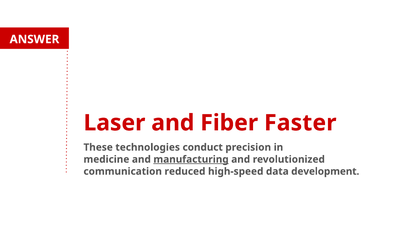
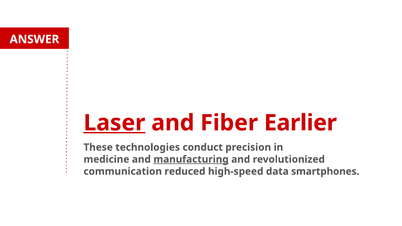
Laser underline: none -> present
Faster: Faster -> Earlier
development: development -> smartphones
